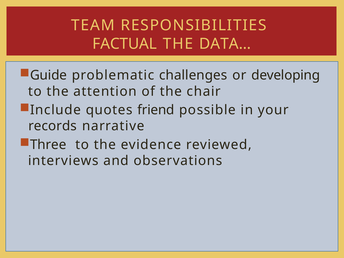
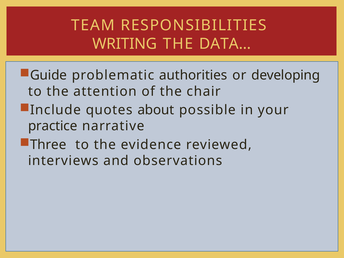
FACTUAL: FACTUAL -> WRITING
challenges: challenges -> authorities
friend: friend -> about
records: records -> practice
